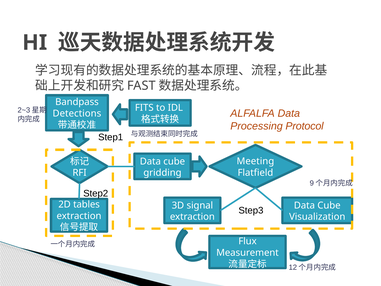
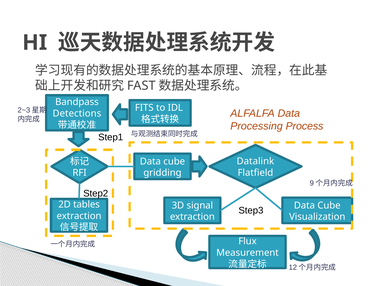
Protocol: Protocol -> Process
Meeting: Meeting -> Datalink
